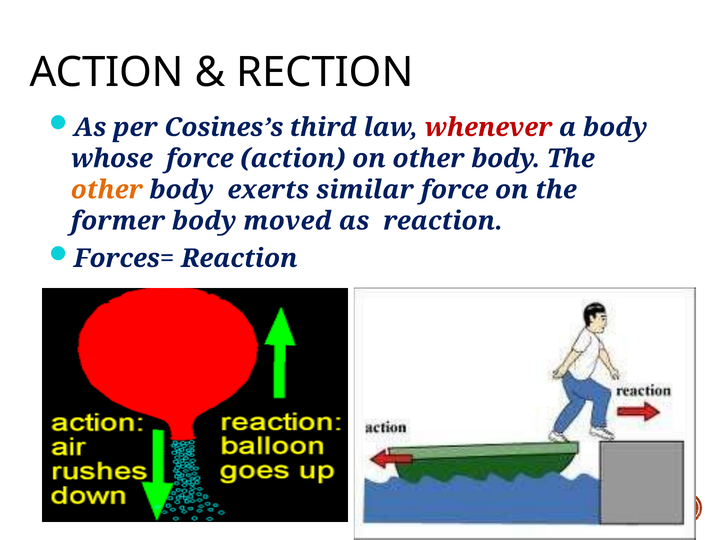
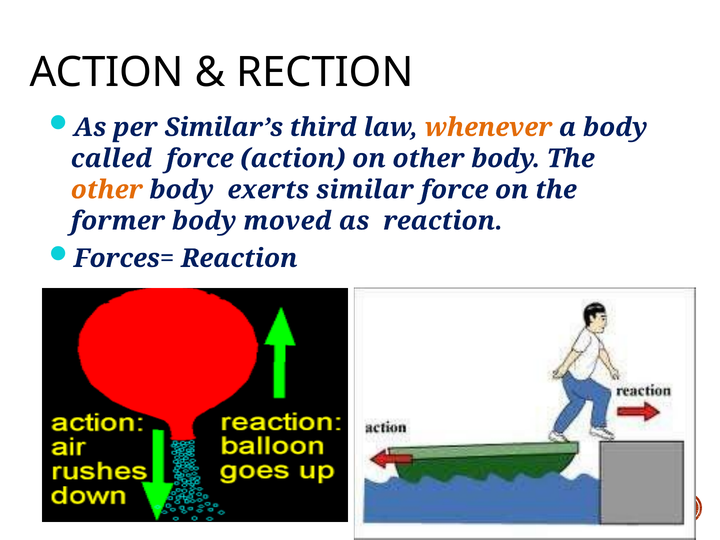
Cosines’s: Cosines’s -> Similar’s
whenever colour: red -> orange
whose: whose -> called
